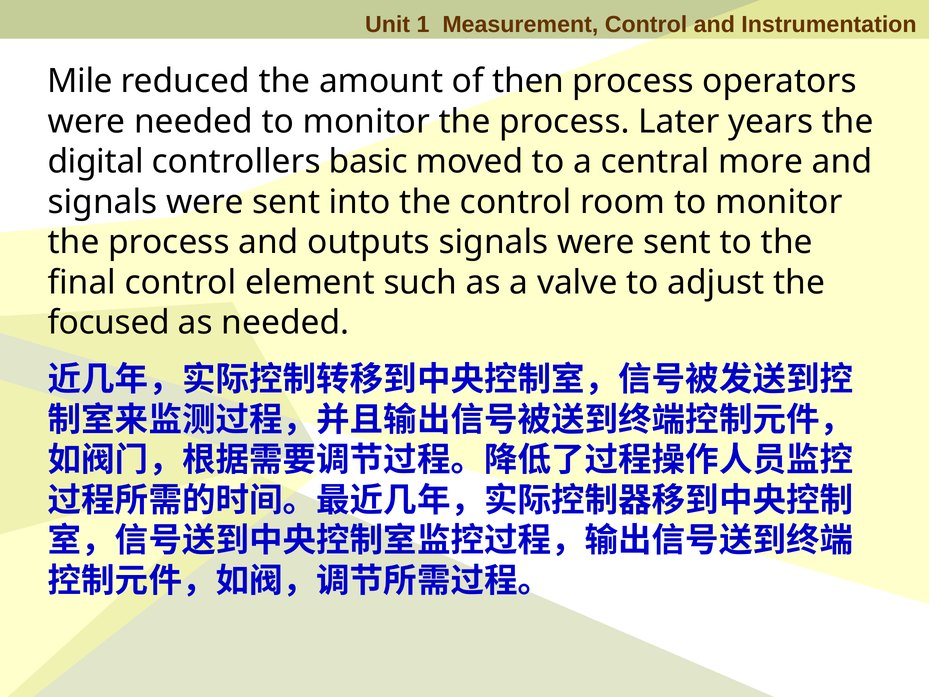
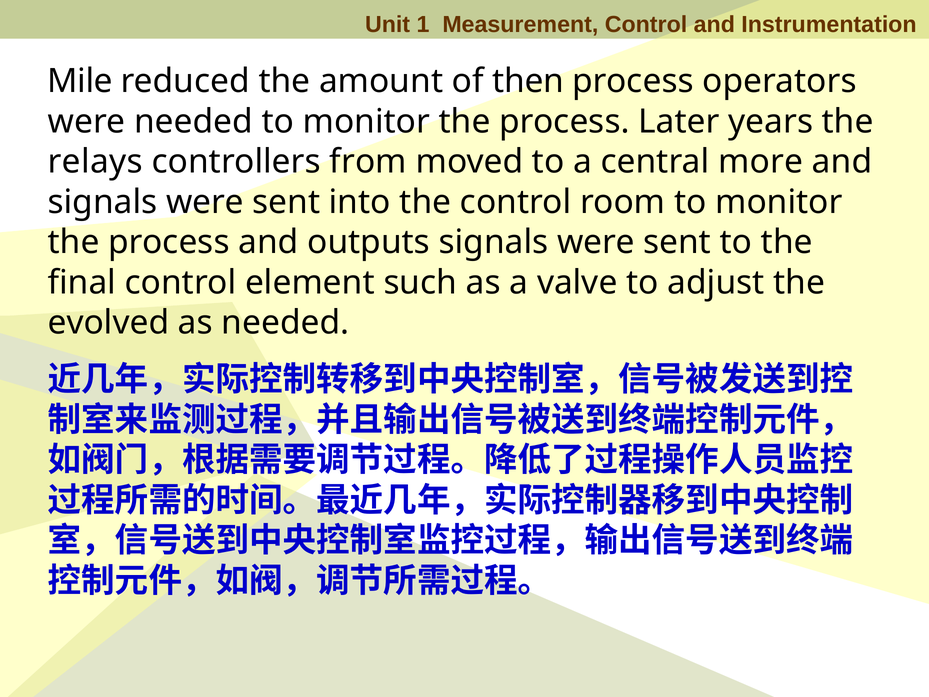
digital: digital -> relays
basic: basic -> from
focused: focused -> evolved
